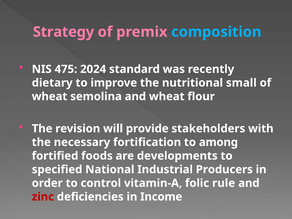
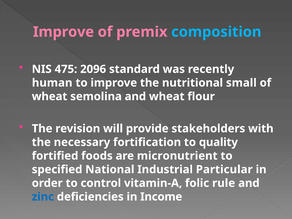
Strategy at (63, 32): Strategy -> Improve
2024: 2024 -> 2096
dietary: dietary -> human
among: among -> quality
developments: developments -> micronutrient
Producers: Producers -> Particular
zinc colour: red -> blue
